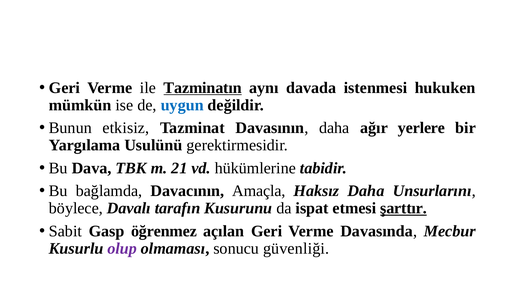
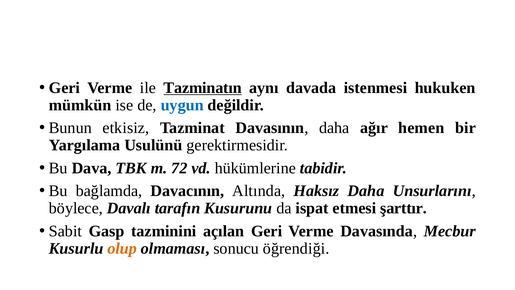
yerlere: yerlere -> hemen
21: 21 -> 72
Amaçla: Amaçla -> Altında
şarttır underline: present -> none
öğrenmez: öğrenmez -> tazminini
olup colour: purple -> orange
güvenliği: güvenliği -> öğrendiği
